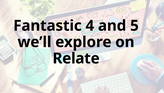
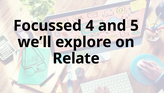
Fantastic: Fantastic -> Focussed
